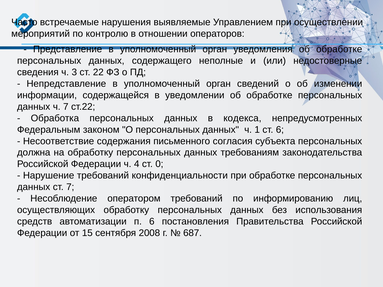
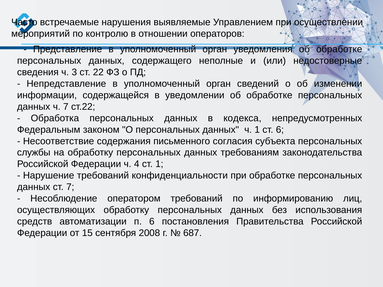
должна: должна -> службы
ст 0: 0 -> 1
